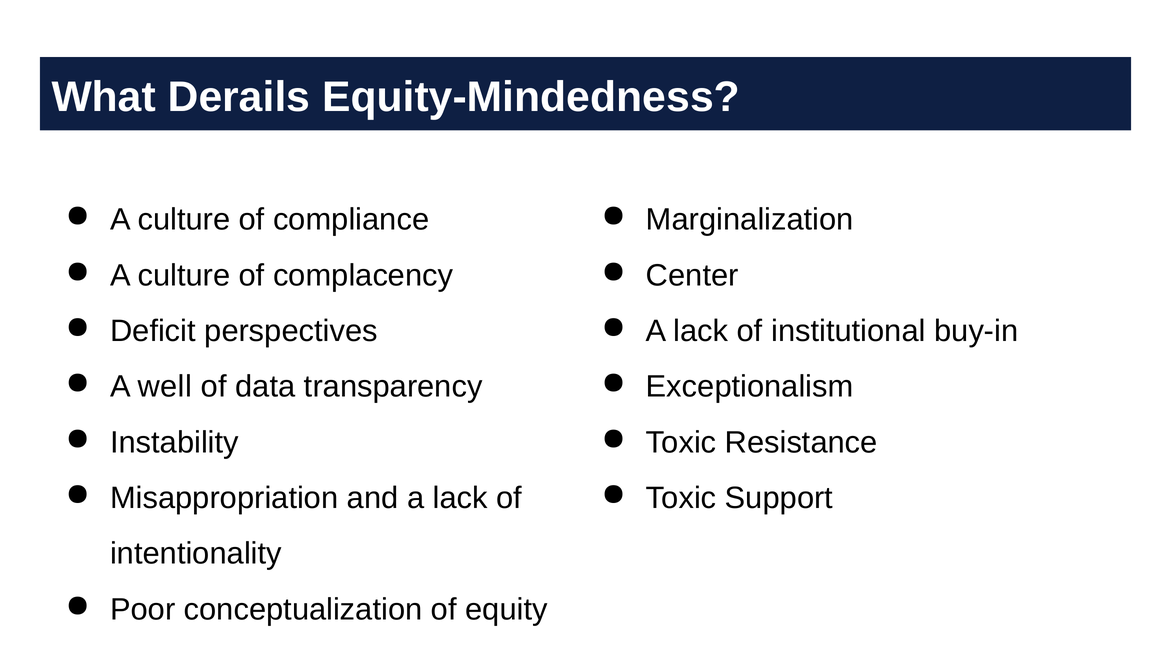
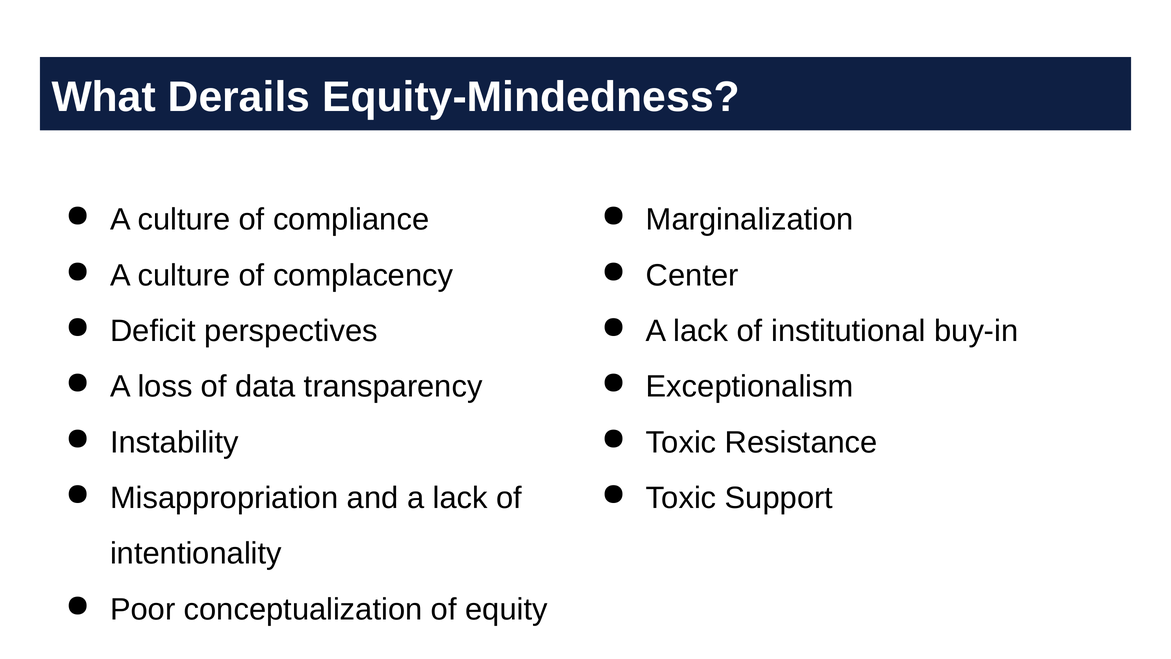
well: well -> loss
